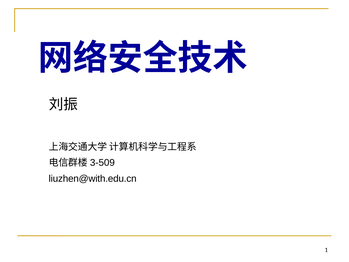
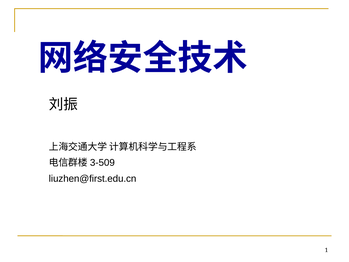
liuzhen@with.edu.cn: liuzhen@with.edu.cn -> liuzhen@first.edu.cn
